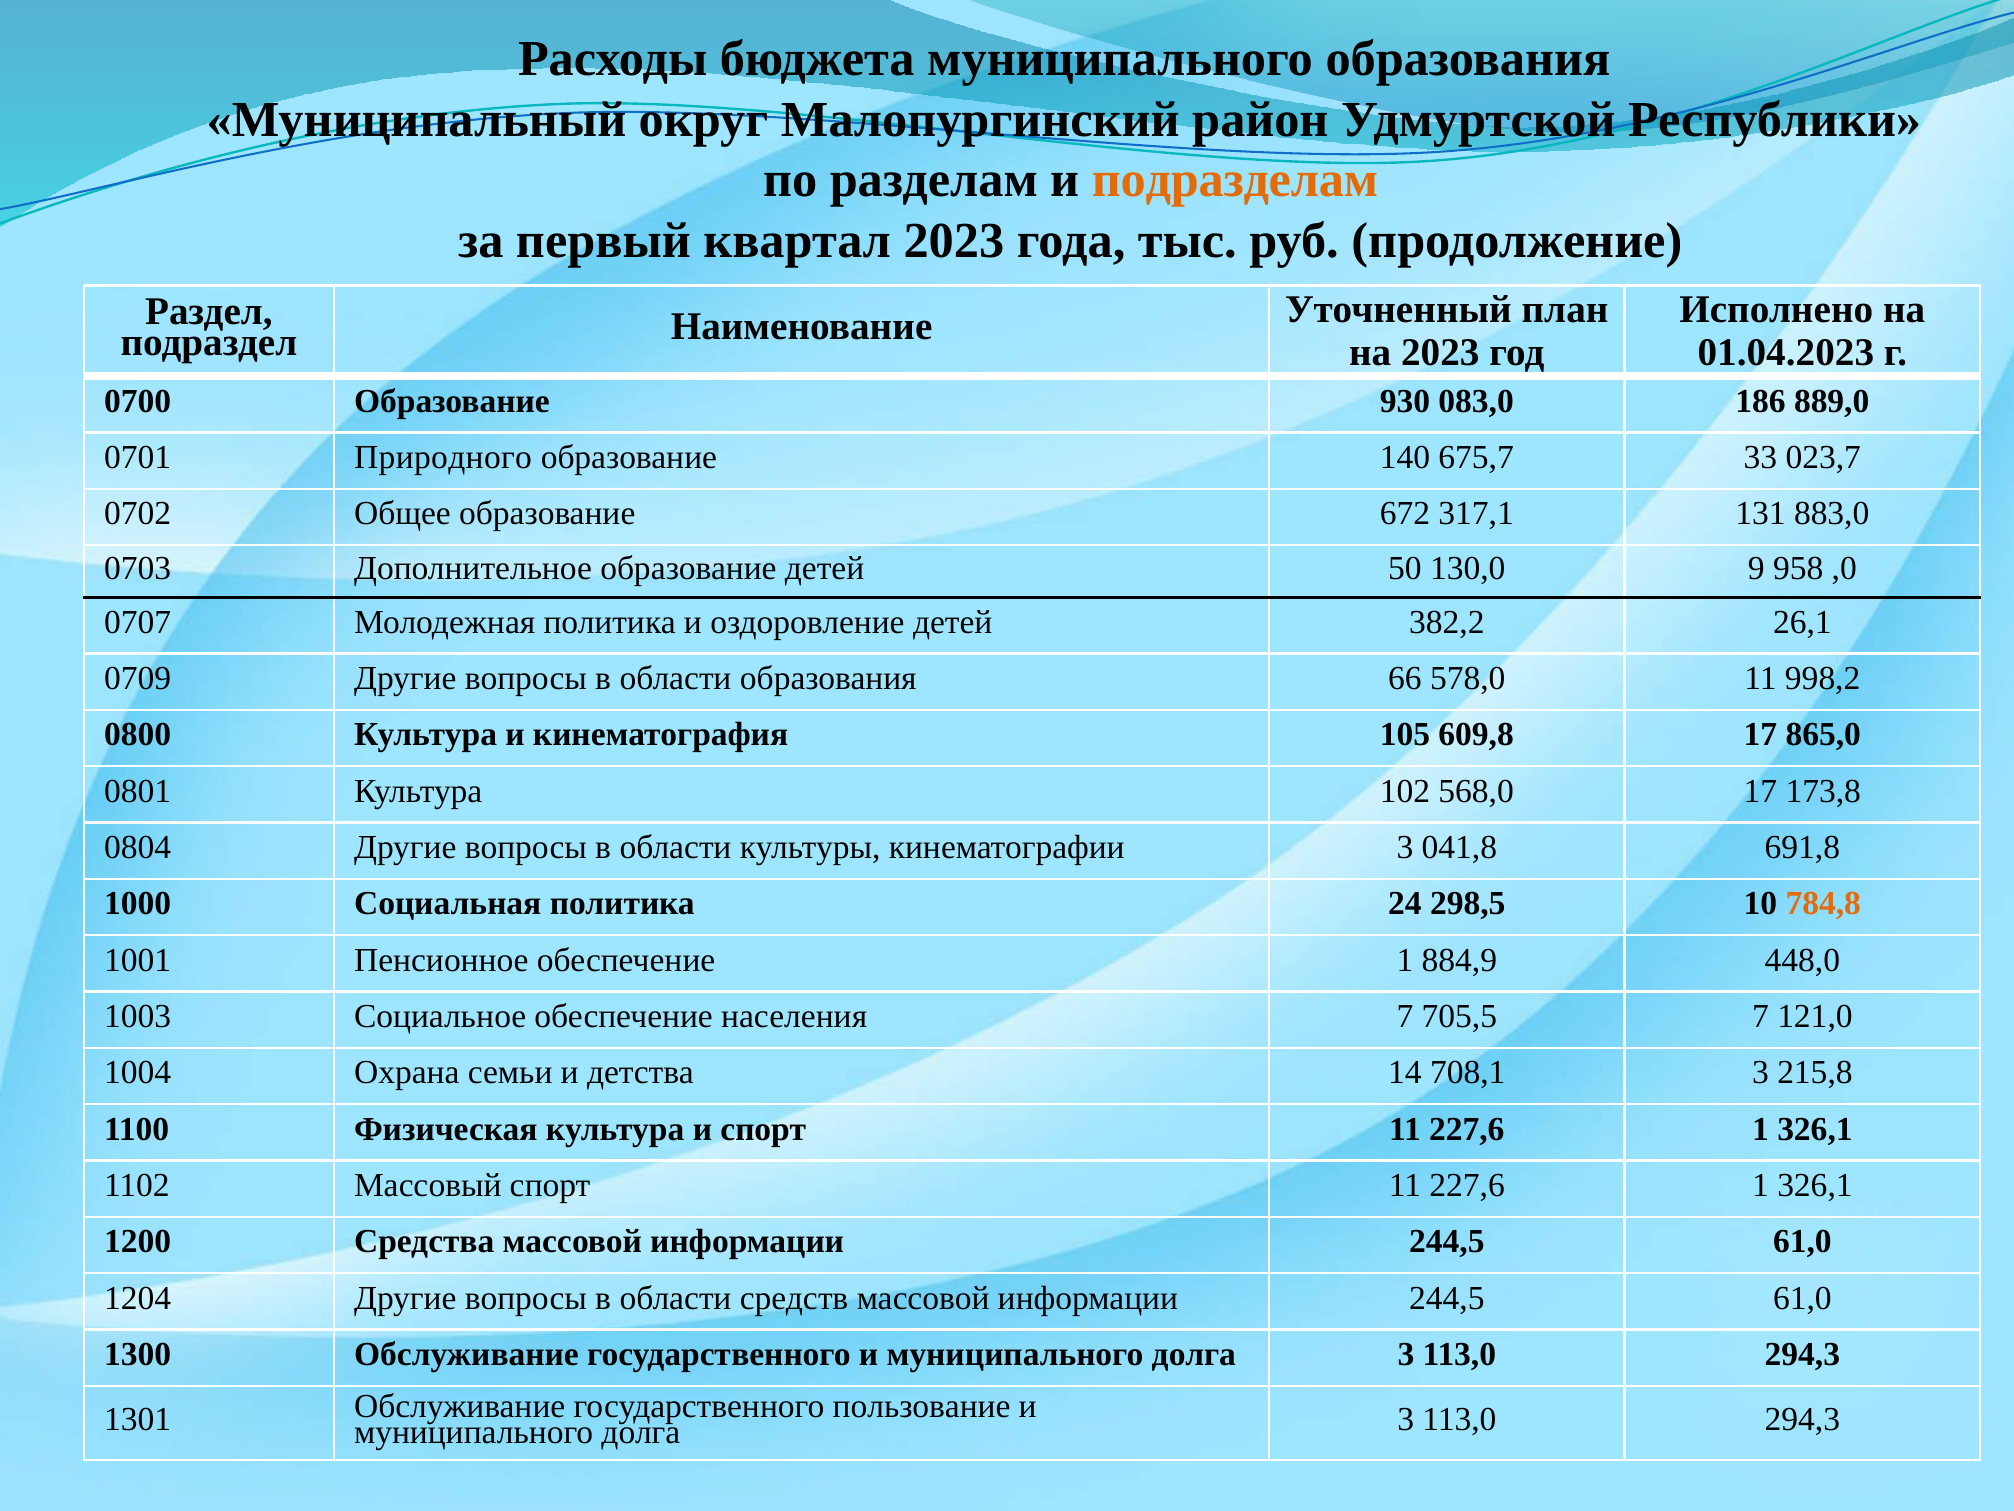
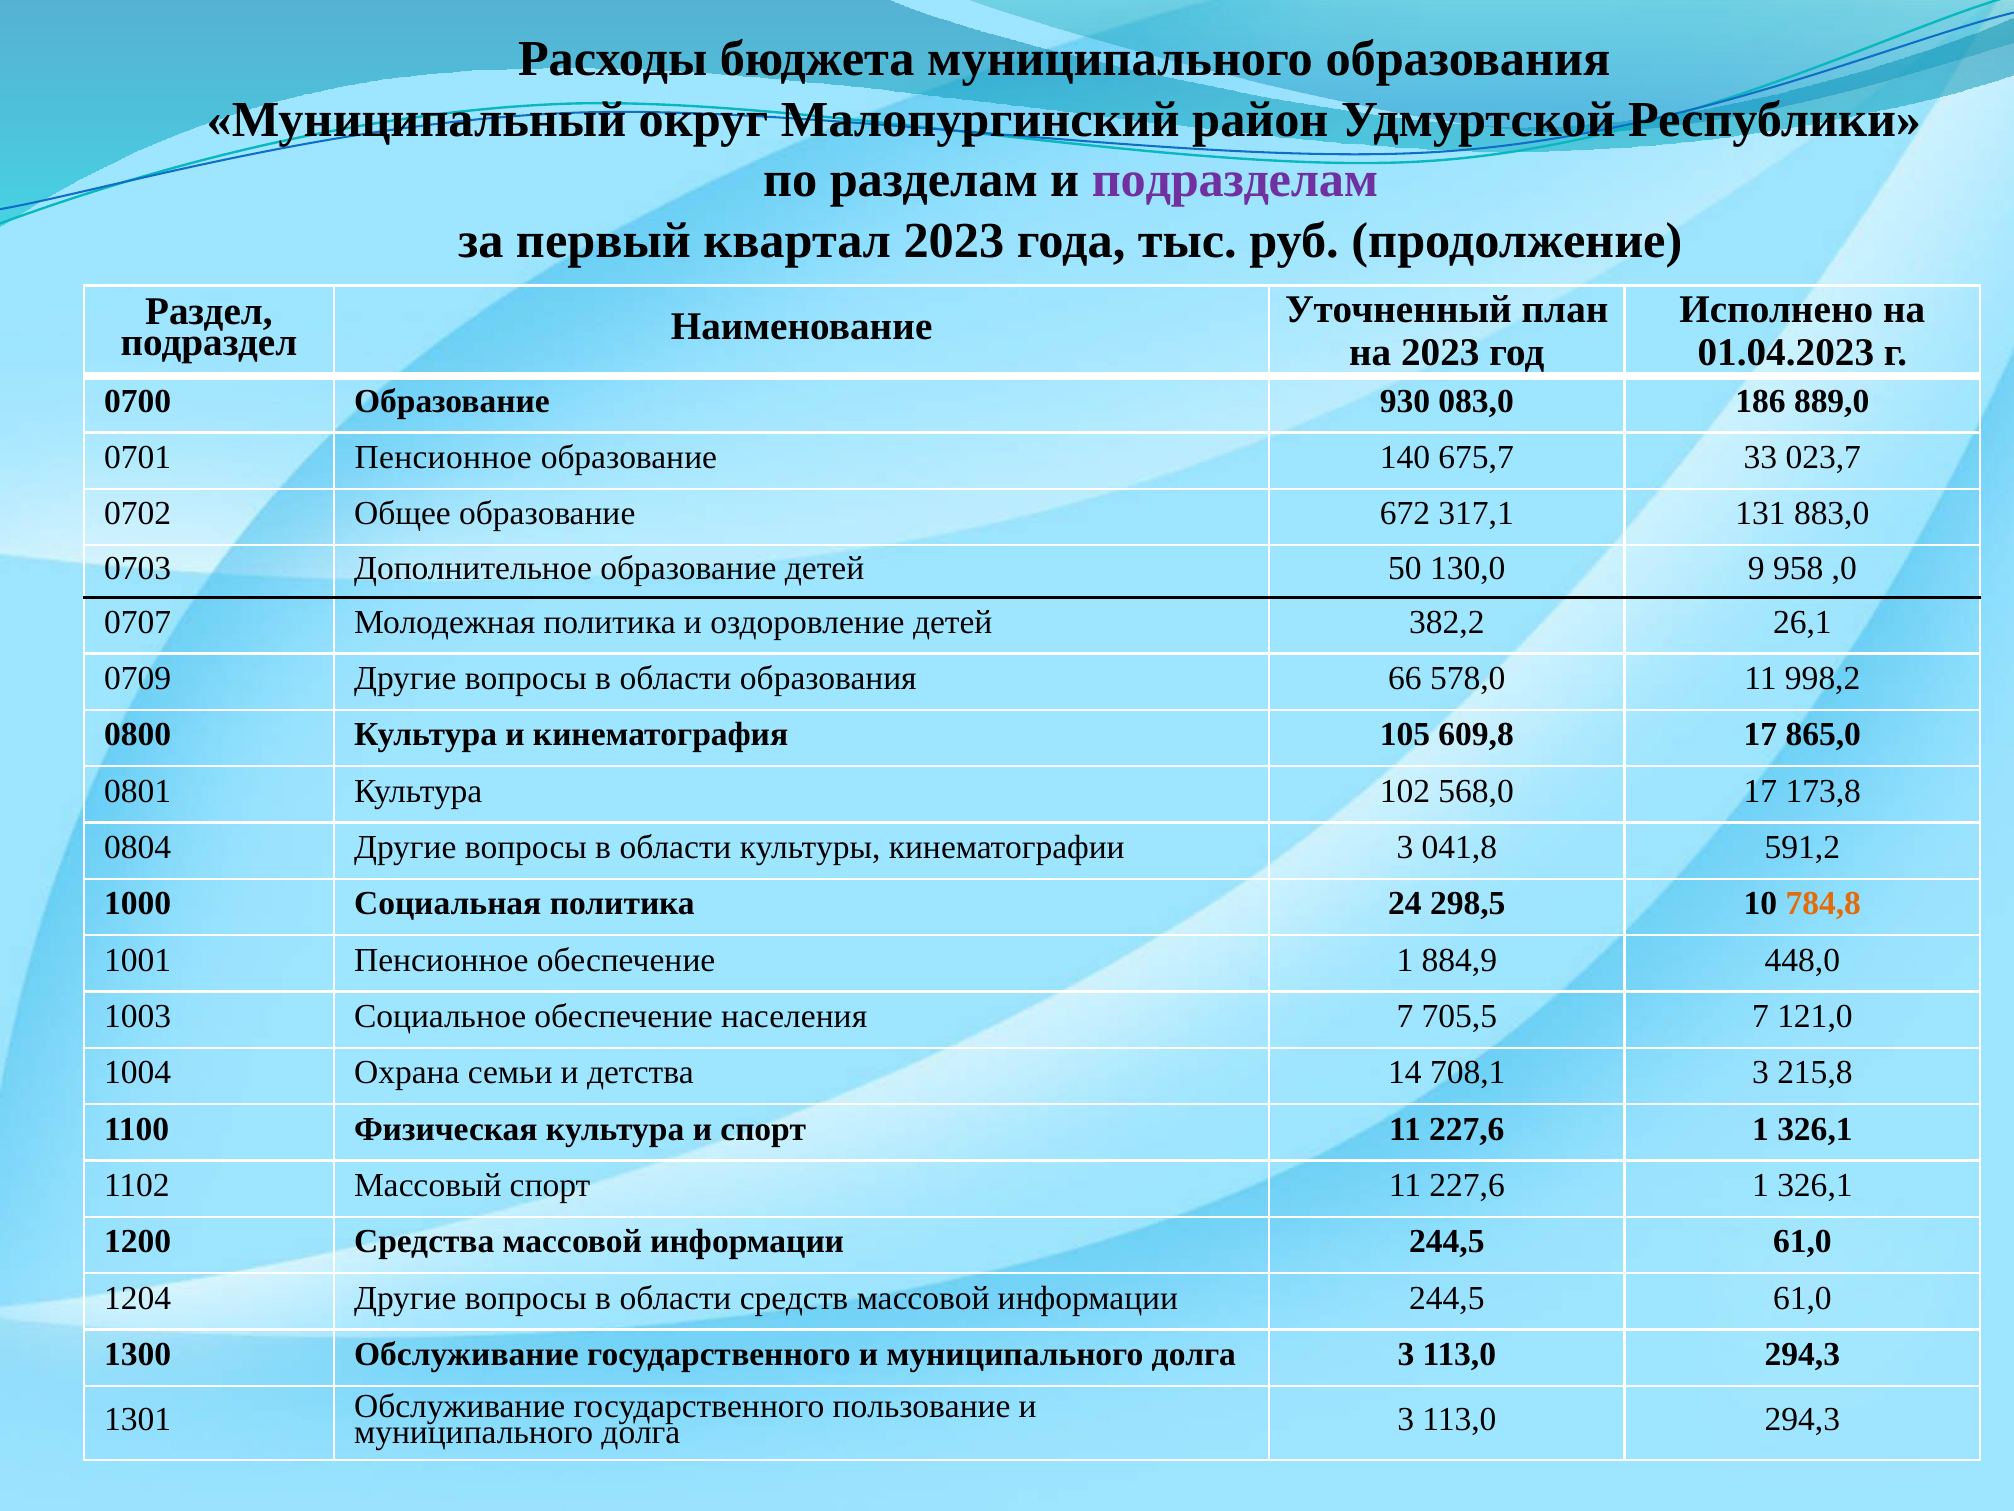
подразделам colour: orange -> purple
0701 Природного: Природного -> Пенсионное
691,8: 691,8 -> 591,2
